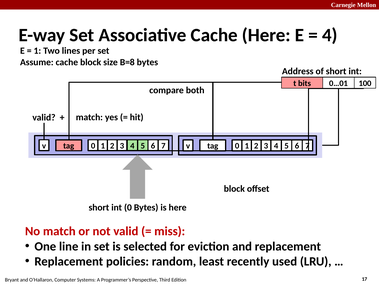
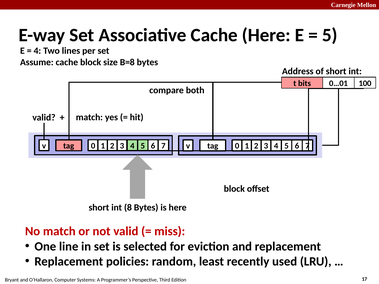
4 at (330, 35): 4 -> 5
1 at (37, 51): 1 -> 4
0 at (128, 208): 0 -> 8
